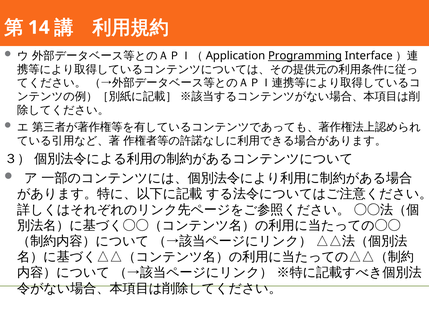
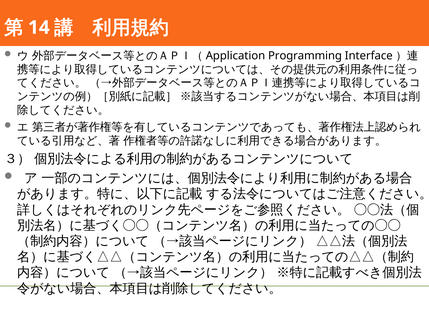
Programming underline: present -> none
